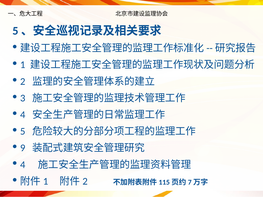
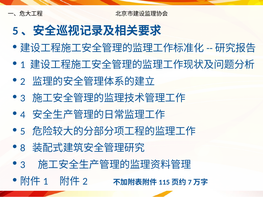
9: 9 -> 8
4 at (23, 165): 4 -> 3
